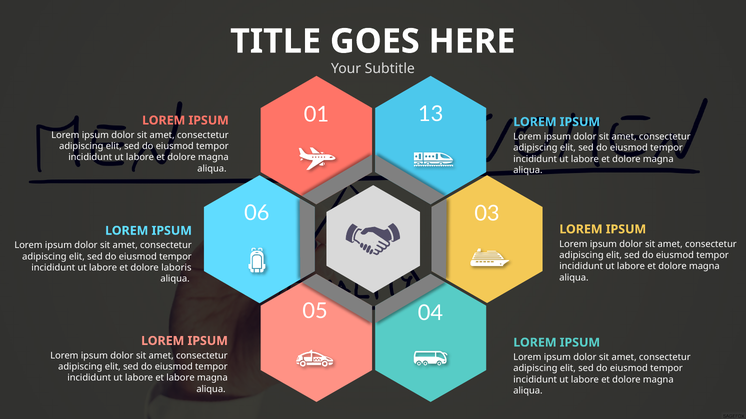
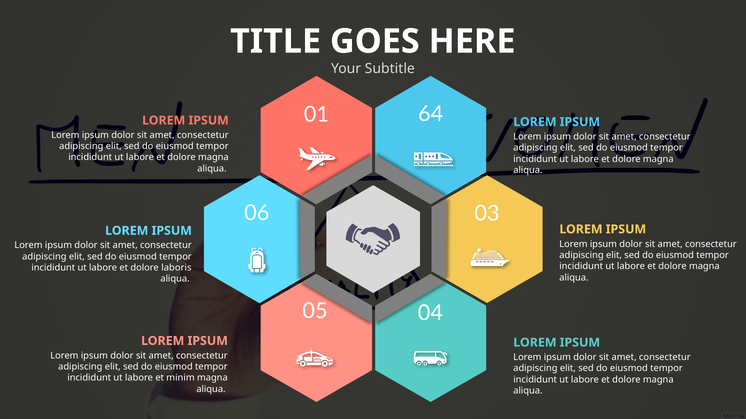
13: 13 -> 64
et labore: labore -> minim
